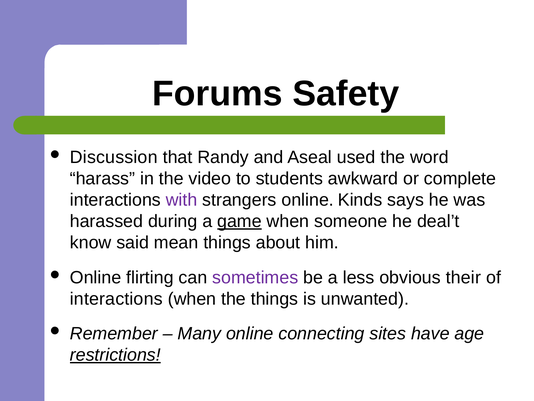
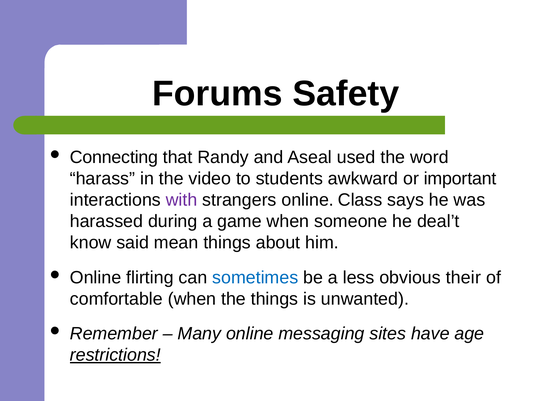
Discussion: Discussion -> Connecting
complete: complete -> important
Kinds: Kinds -> Class
game underline: present -> none
sometimes colour: purple -> blue
interactions at (116, 299): interactions -> comfortable
connecting: connecting -> messaging
